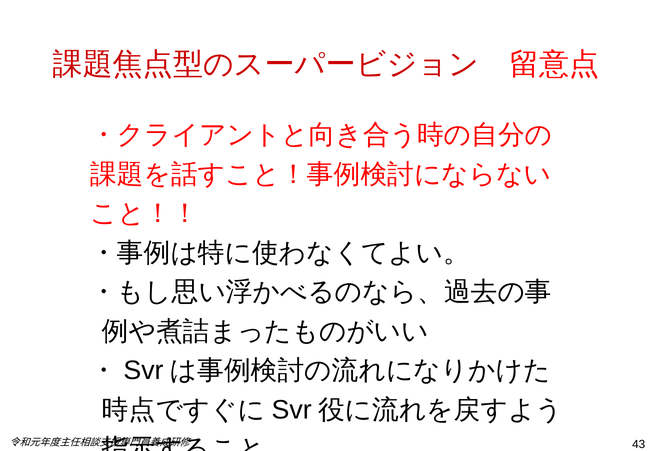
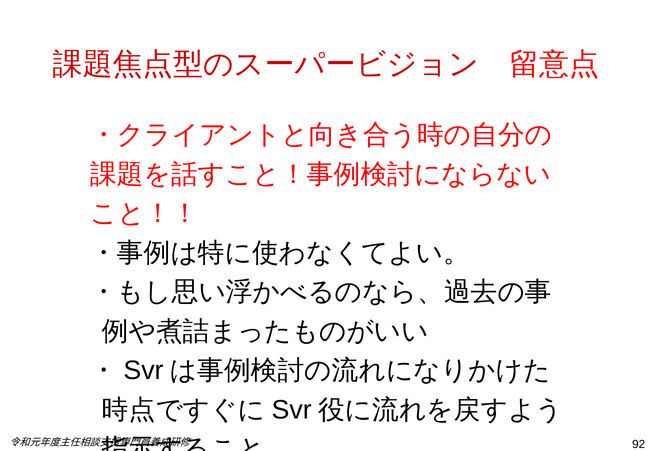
43: 43 -> 92
